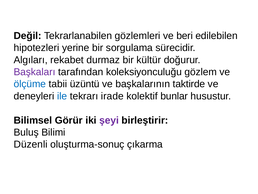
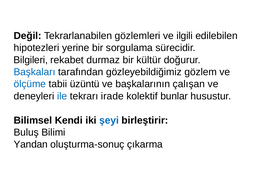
beri: beri -> ilgili
Algıları: Algıları -> Bilgileri
Başkaları colour: purple -> blue
koleksiyonculuğu: koleksiyonculuğu -> gözleyebildiğimiz
taktirde: taktirde -> çalışan
Görür: Görür -> Kendi
şeyi colour: purple -> blue
Düzenli: Düzenli -> Yandan
